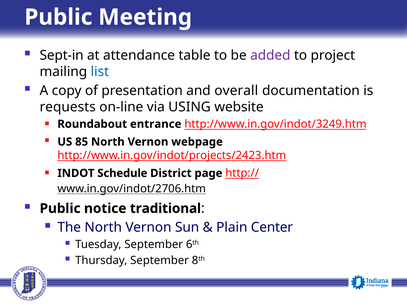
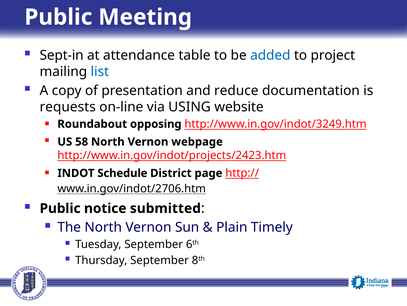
added colour: purple -> blue
overall: overall -> reduce
entrance: entrance -> opposing
85: 85 -> 58
traditional: traditional -> submitted
Center: Center -> Timely
